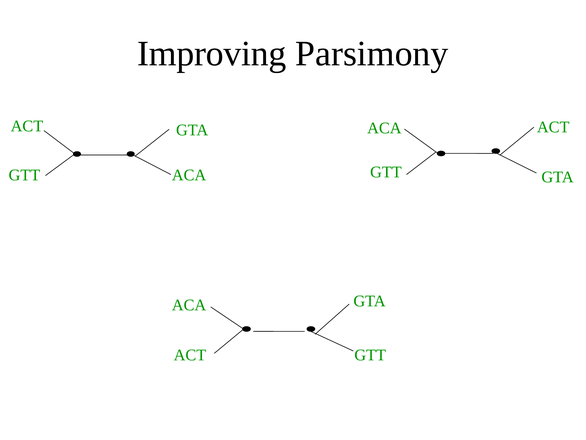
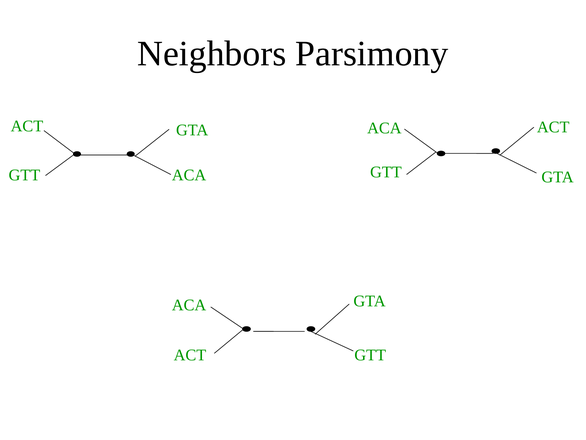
Improving: Improving -> Neighbors
